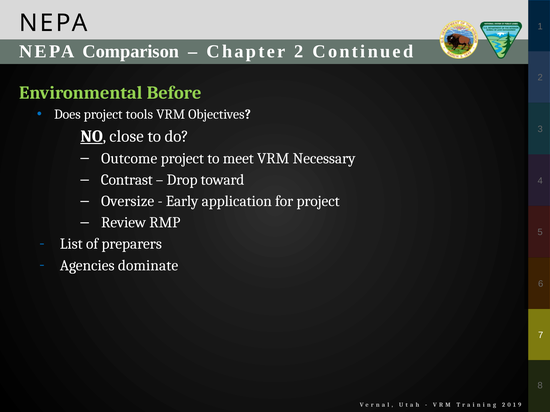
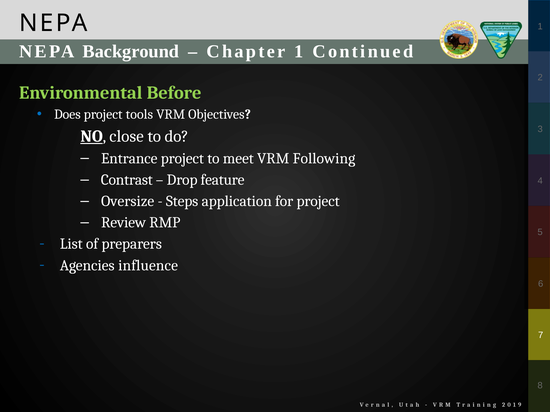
Comparison: Comparison -> Background
Chapter 2: 2 -> 1
Outcome: Outcome -> Entrance
Necessary: Necessary -> Following
toward: toward -> feature
Early: Early -> Steps
dominate: dominate -> influence
